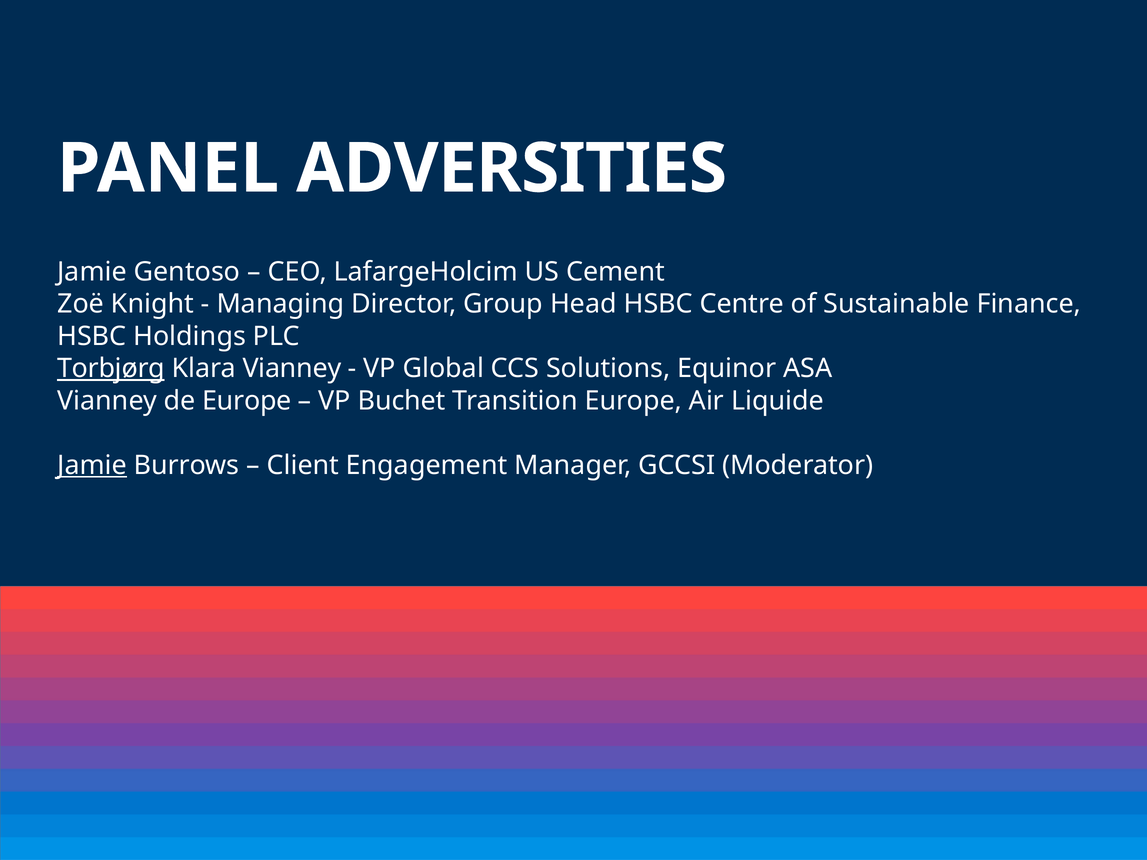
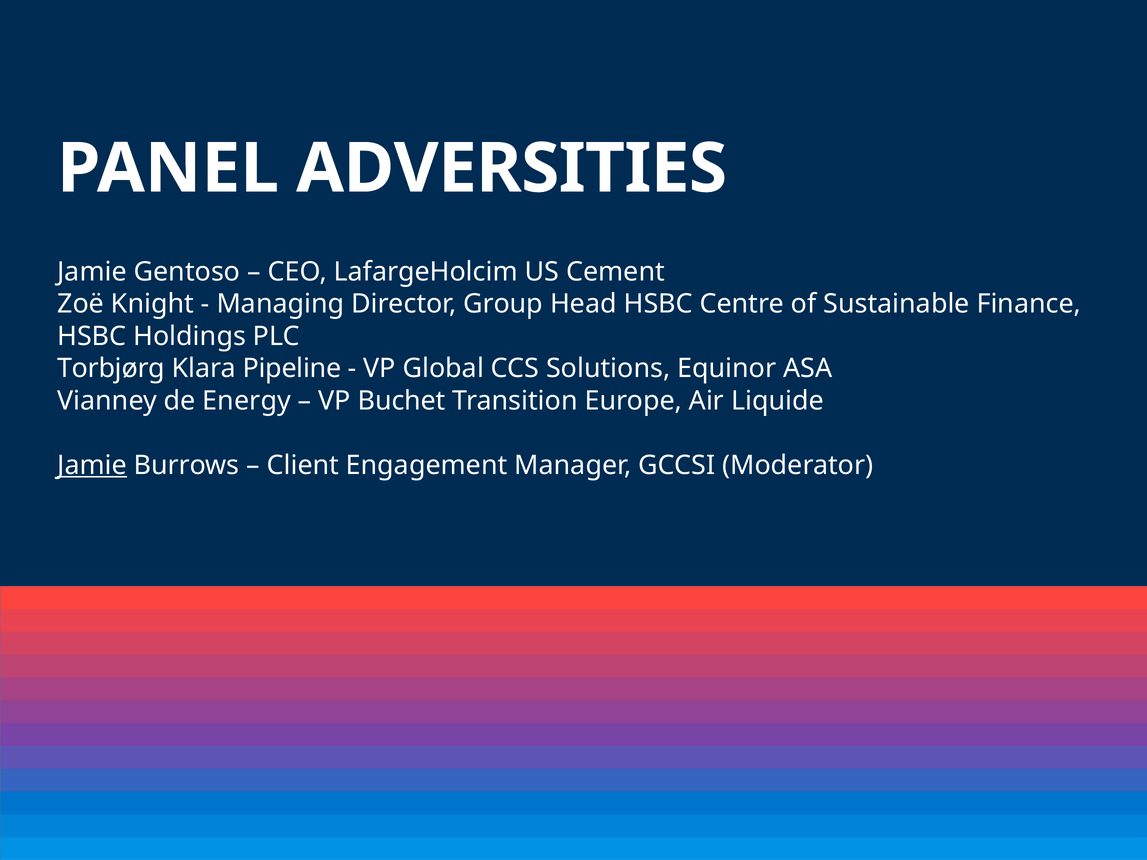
Torbjørg underline: present -> none
Klara Vianney: Vianney -> Pipeline
de Europe: Europe -> Energy
